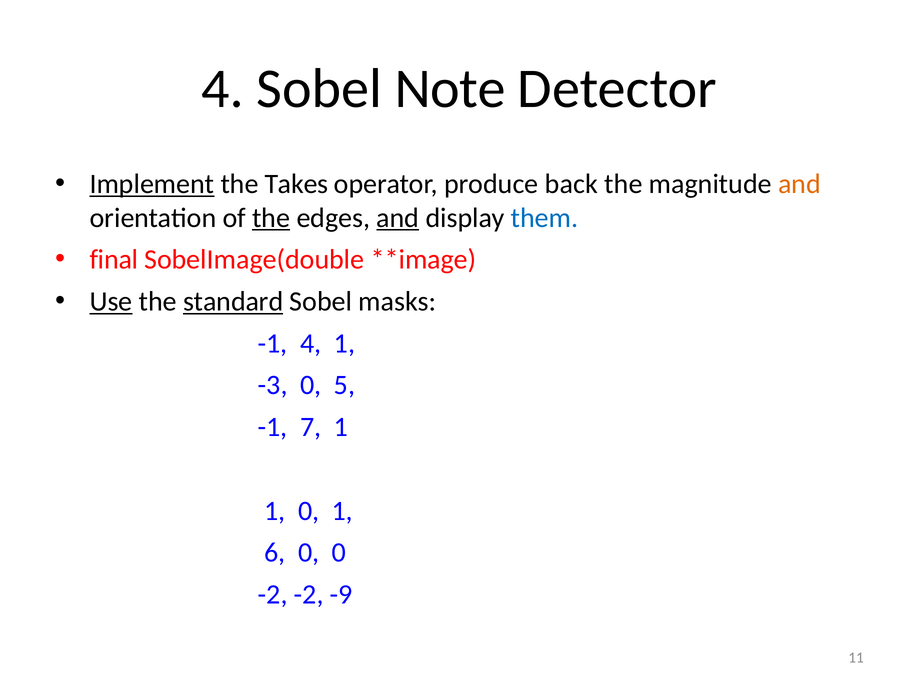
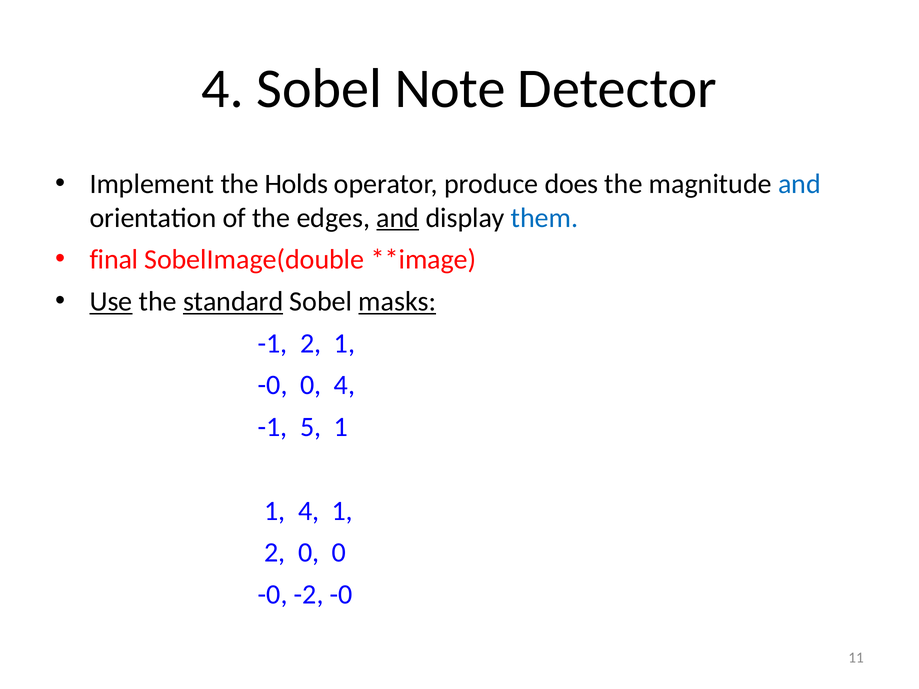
Implement underline: present -> none
Takes: Takes -> Holds
back: back -> does
and at (799, 184) colour: orange -> blue
the at (271, 218) underline: present -> none
masks underline: none -> present
-1 4: 4 -> 2
-3 at (273, 385): -3 -> -0
0 5: 5 -> 4
7: 7 -> 5
1 0: 0 -> 4
6 at (275, 553): 6 -> 2
-2 at (273, 595): -2 -> -0
-2 -9: -9 -> -0
